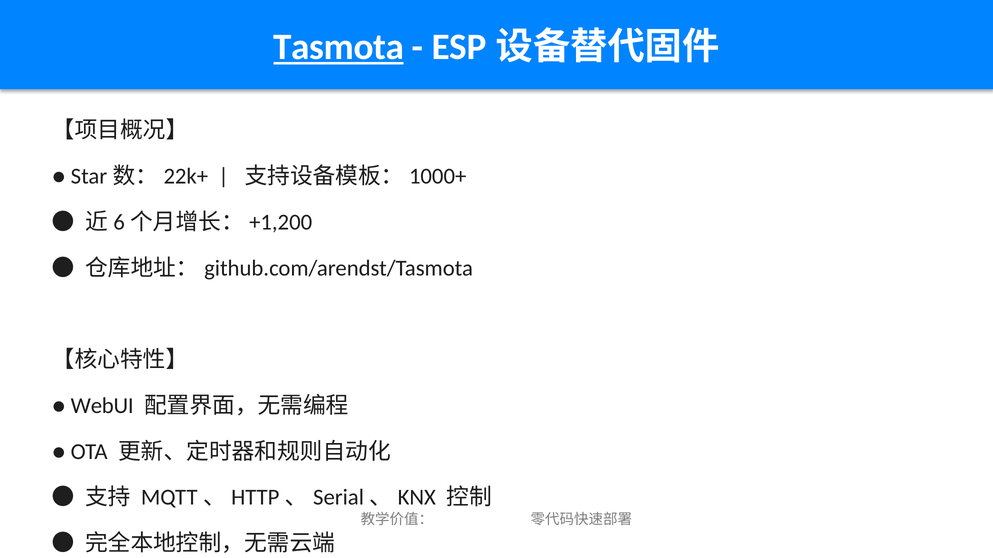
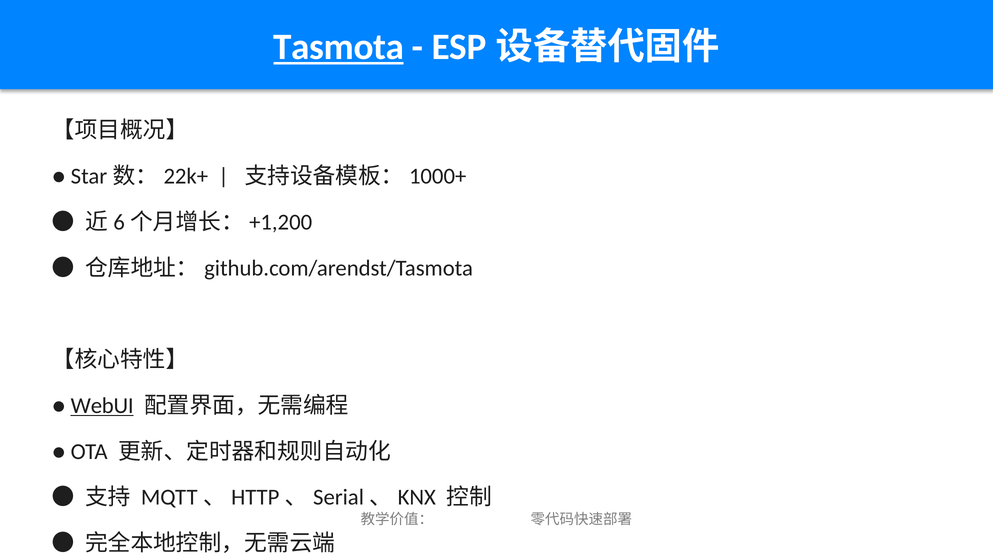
WebUI underline: none -> present
